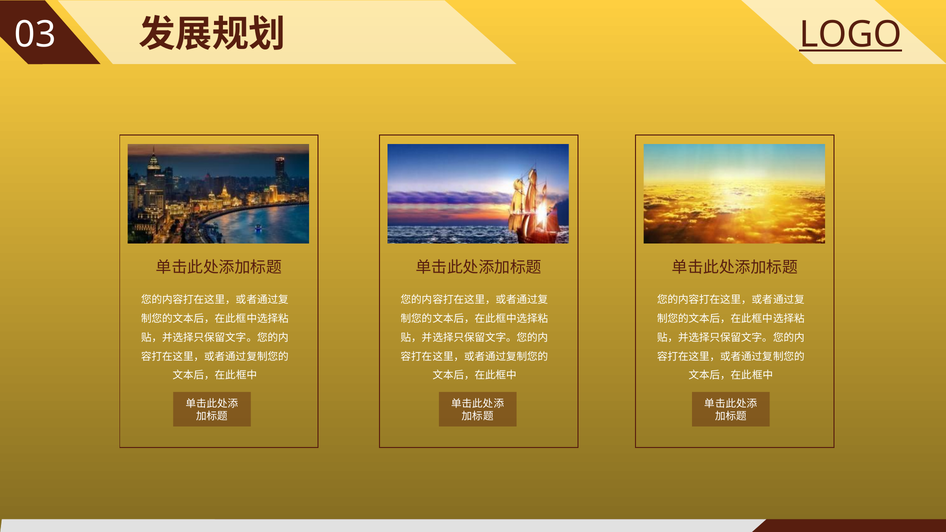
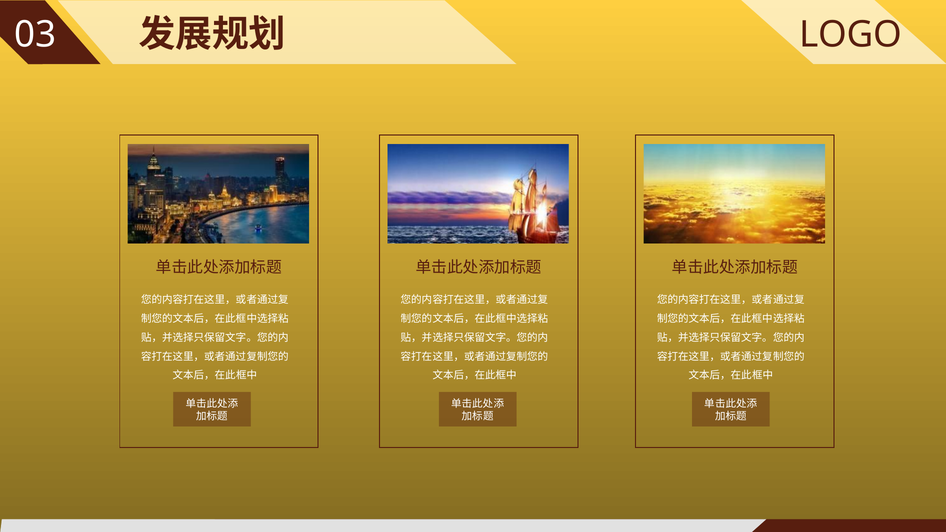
LOGO underline: present -> none
